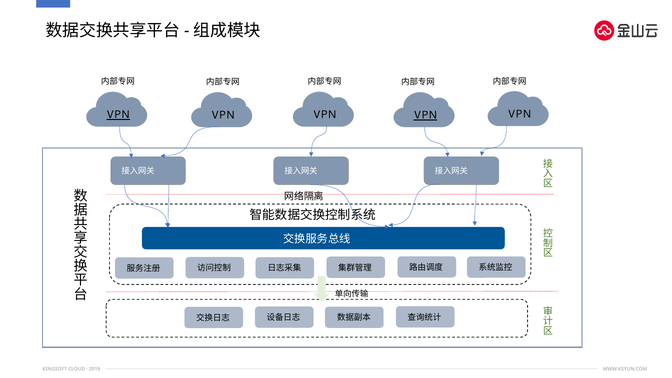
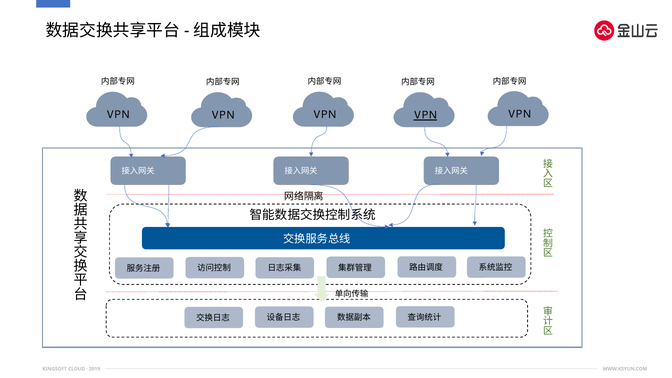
VPN at (118, 115) underline: present -> none
